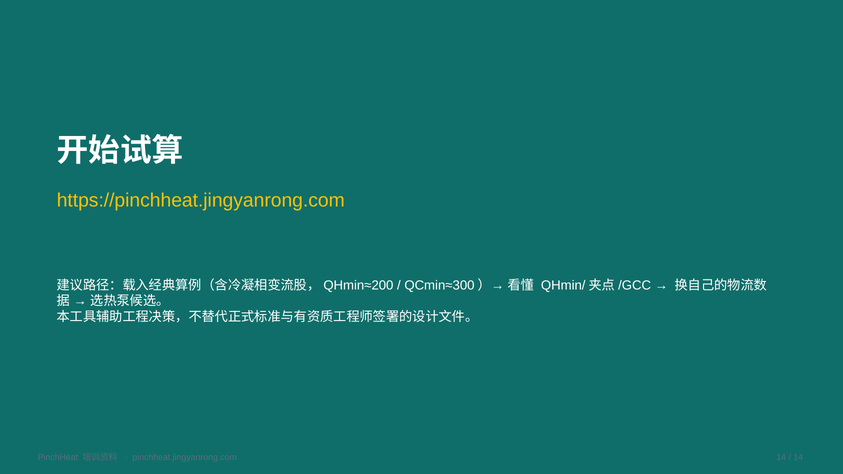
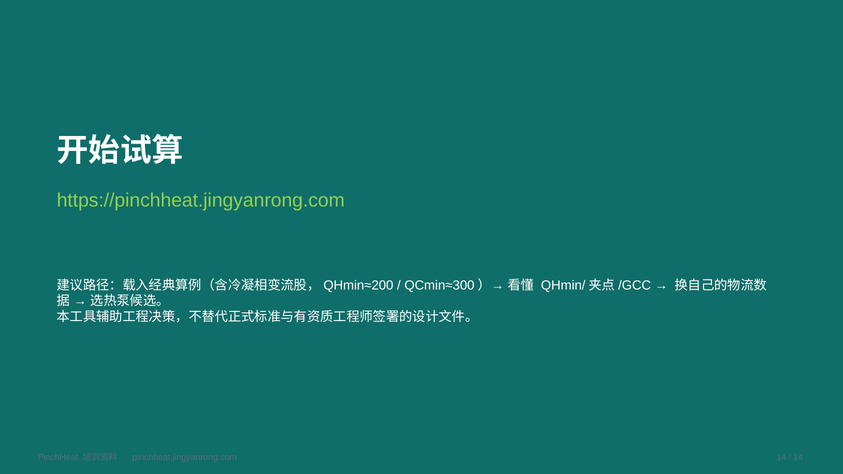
https://pinchheat.jingyanrong.com colour: yellow -> light green
